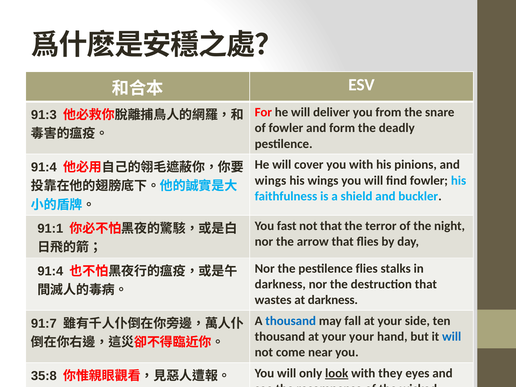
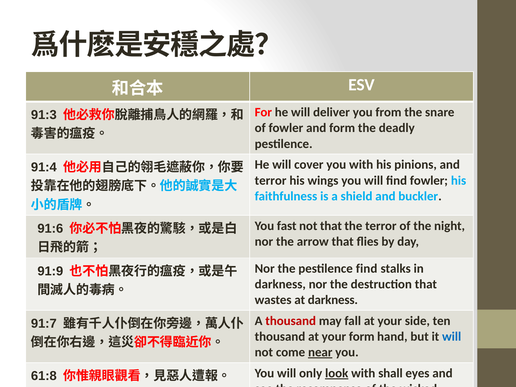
wings at (271, 180): wings -> terror
91:1: 91:1 -> 91:6
pestilence flies: flies -> find
91:4 at (50, 271): 91:4 -> 91:9
thousand at (291, 321) colour: blue -> red
your your: your -> form
near underline: none -> present
35:8: 35:8 -> 61:8
they: they -> shall
